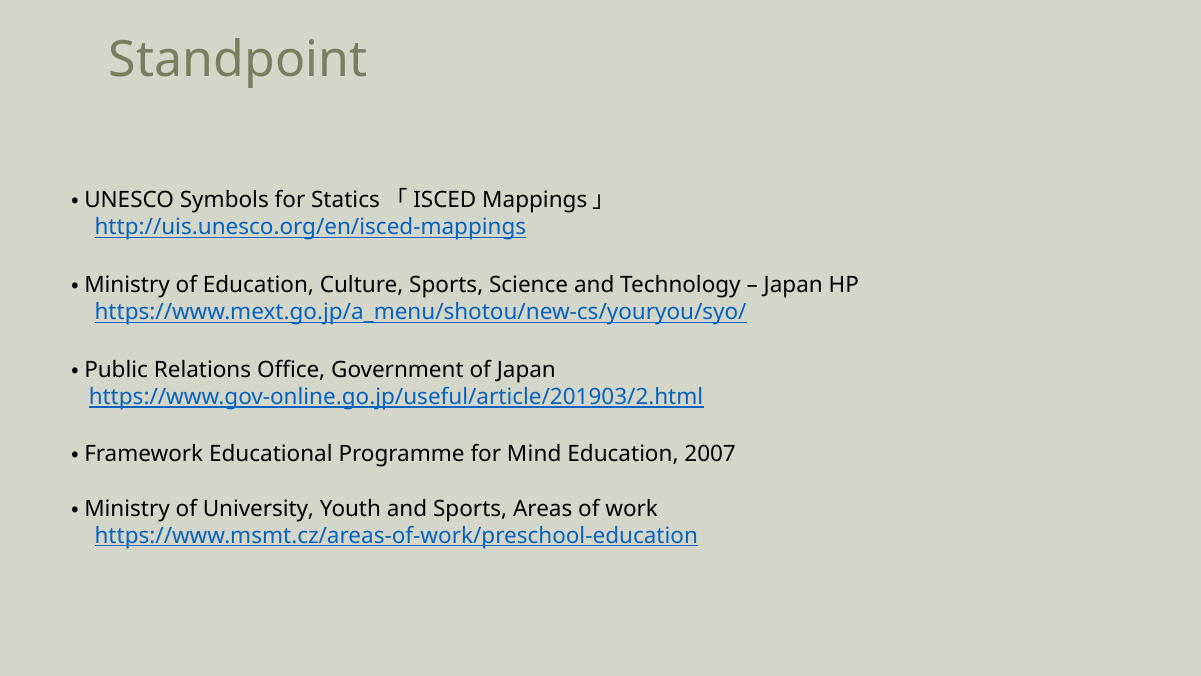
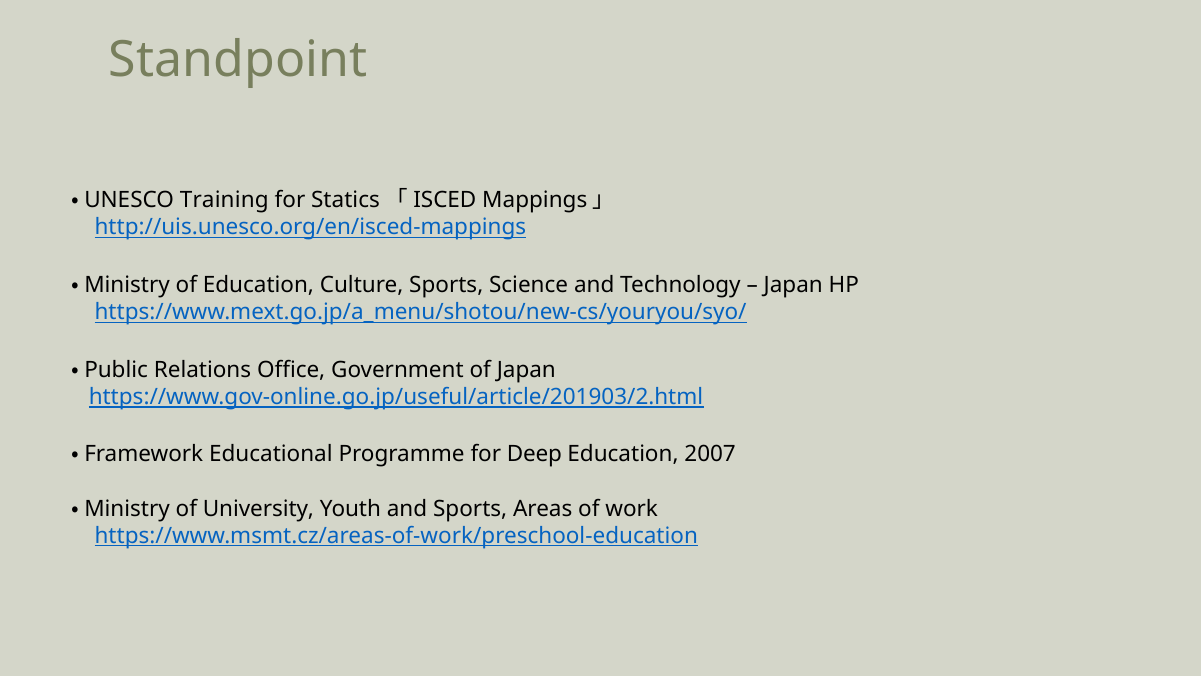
Symbols: Symbols -> Training
Mind: Mind -> Deep
